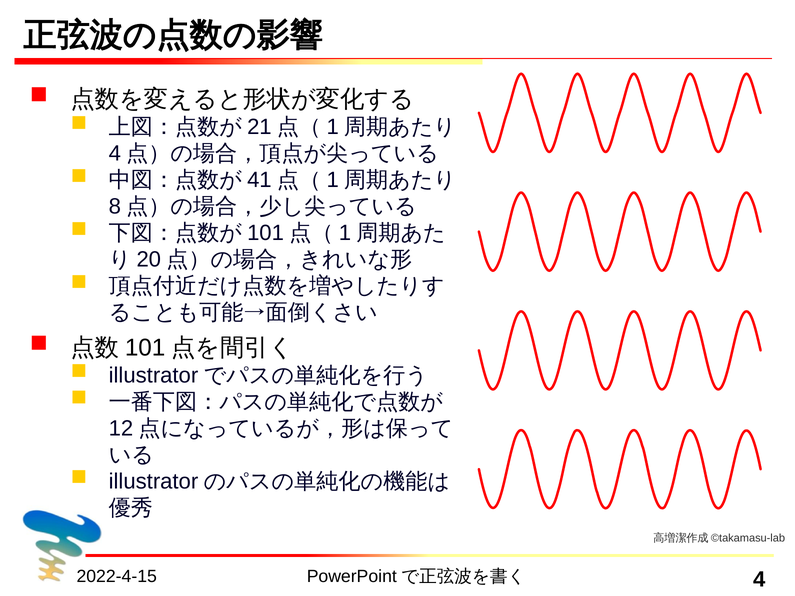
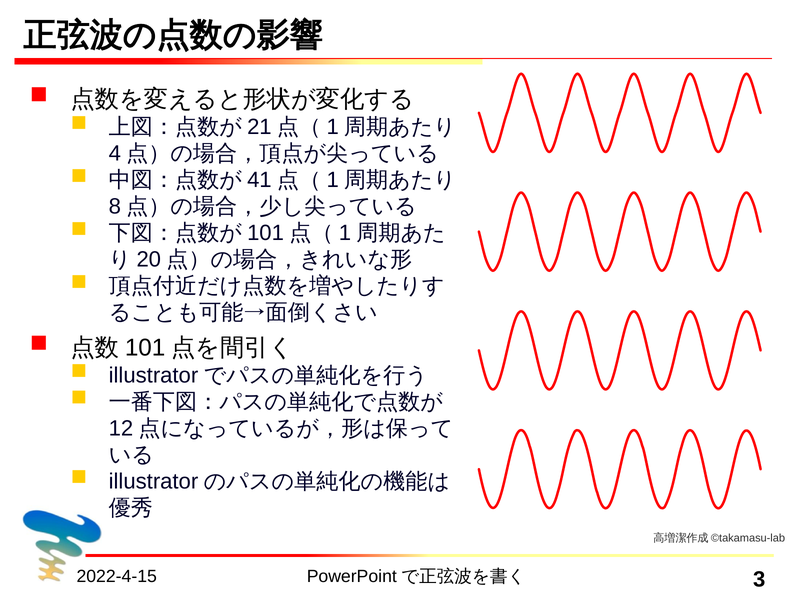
4: 4 -> 3
